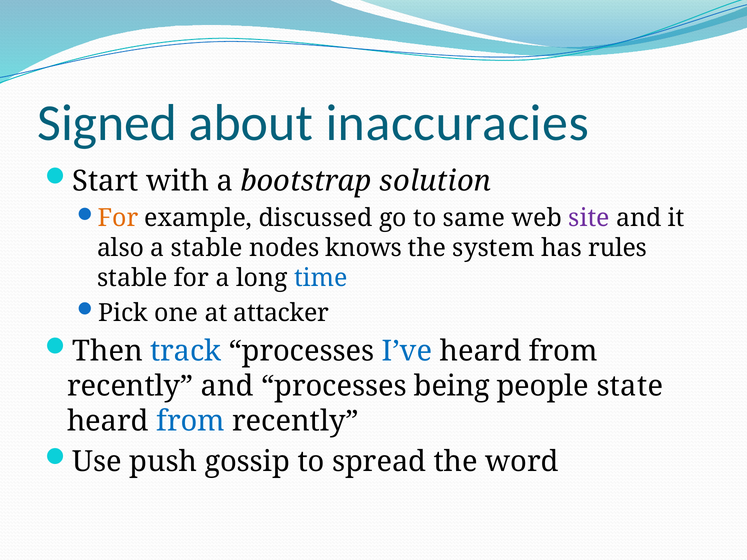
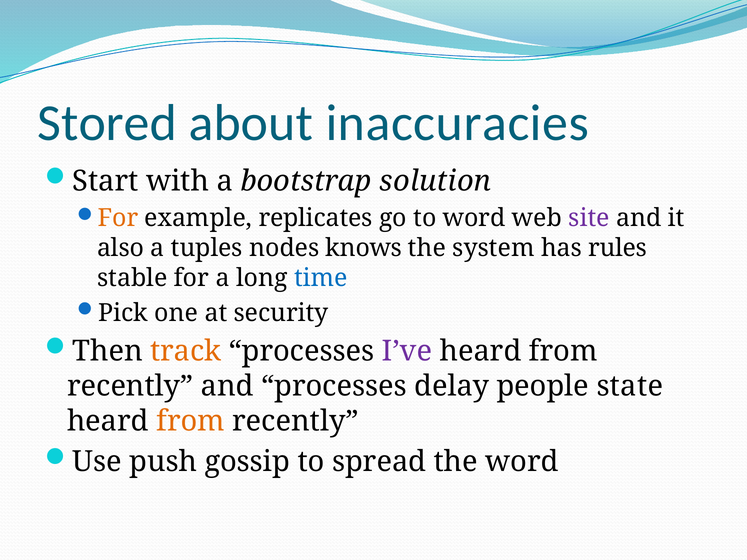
Signed: Signed -> Stored
discussed: discussed -> replicates
to same: same -> word
a stable: stable -> tuples
attacker: attacker -> security
track colour: blue -> orange
I’ve colour: blue -> purple
being: being -> delay
from at (191, 421) colour: blue -> orange
